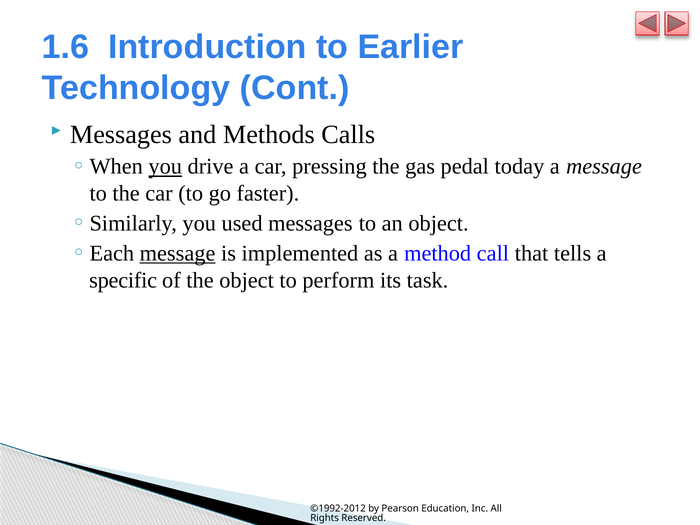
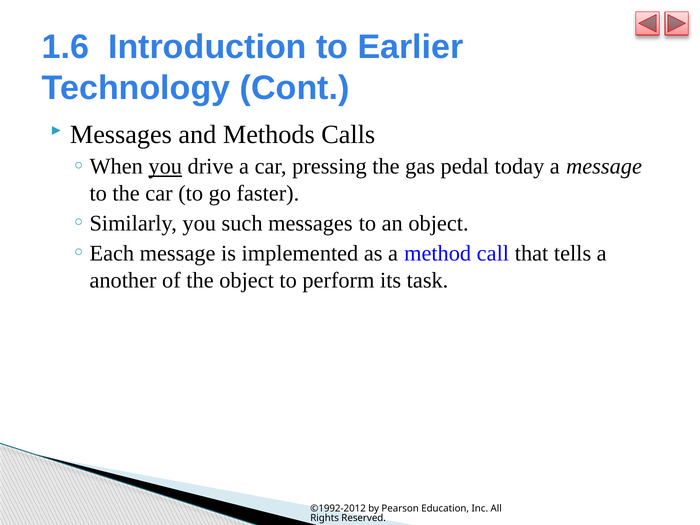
used: used -> such
message at (178, 253) underline: present -> none
specific: specific -> another
